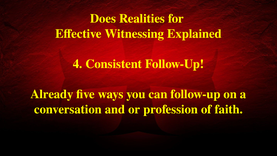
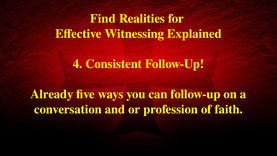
Does: Does -> Find
